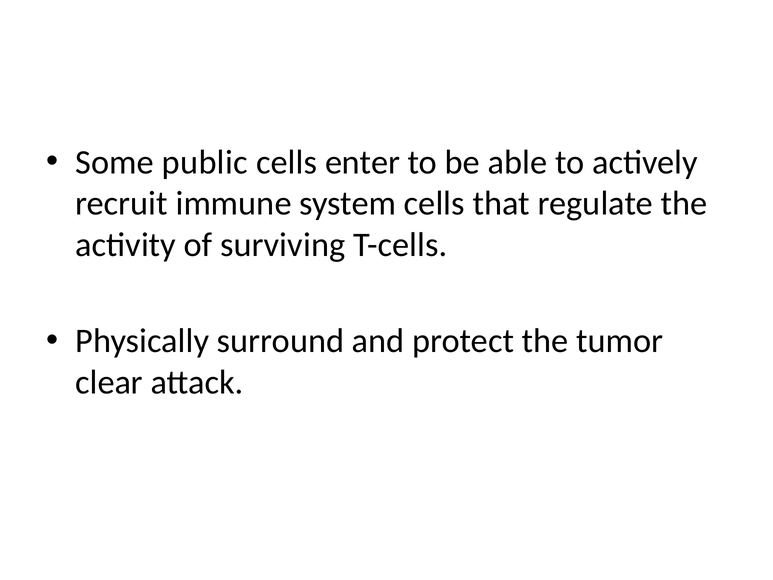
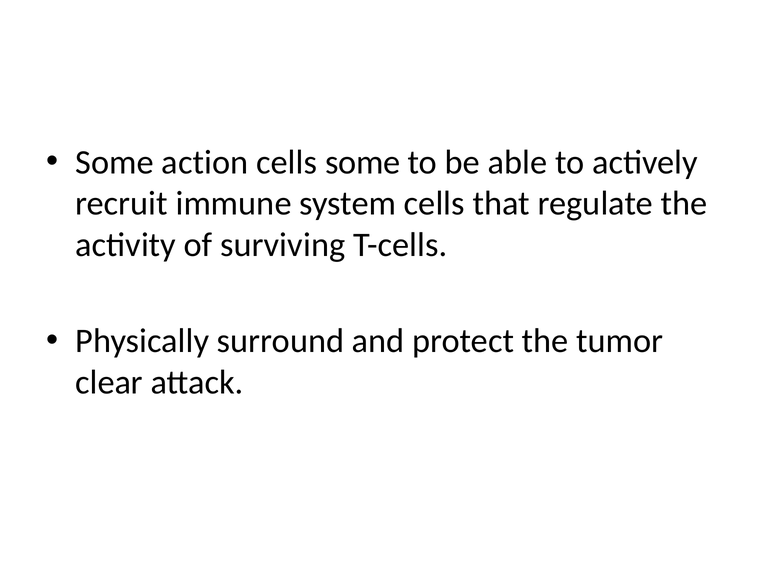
public: public -> action
cells enter: enter -> some
